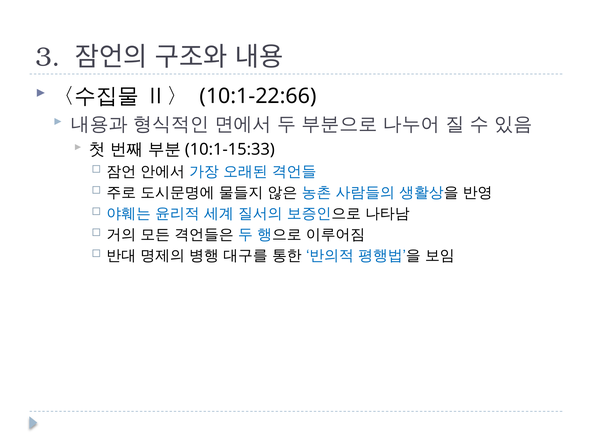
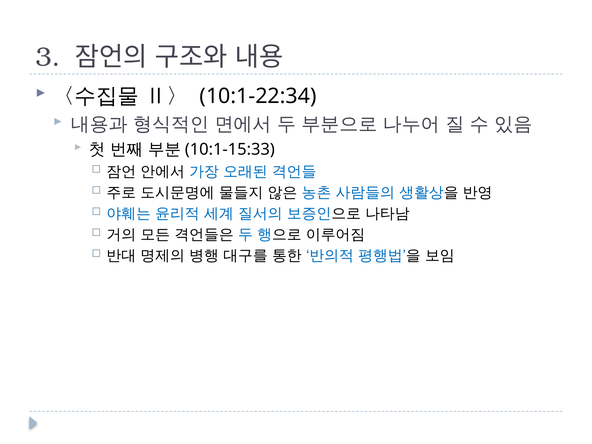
10:1-22:66: 10:1-22:66 -> 10:1-22:34
